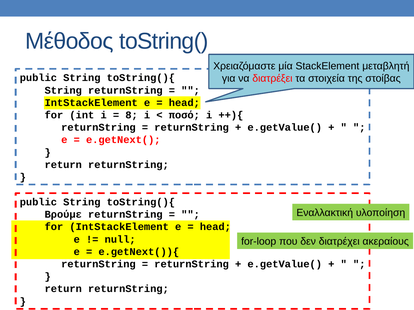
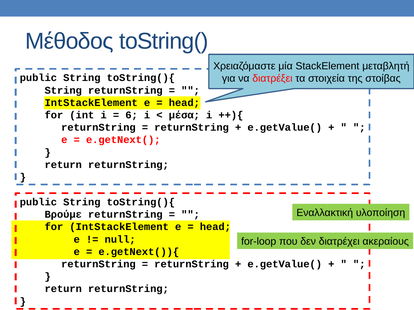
8: 8 -> 6
ποσό: ποσό -> μέσα
